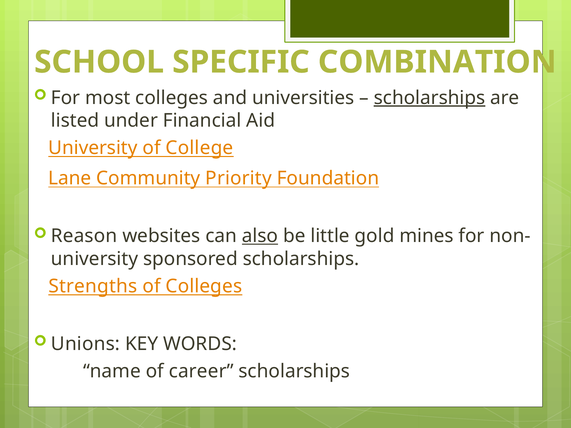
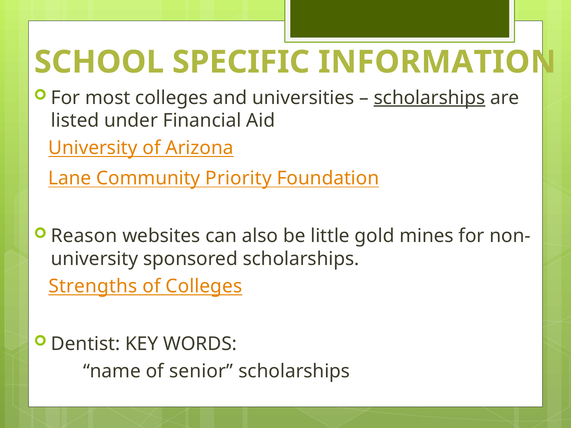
COMBINATION: COMBINATION -> INFORMATION
College: College -> Arizona
also underline: present -> none
Unions: Unions -> Dentist
career: career -> senior
